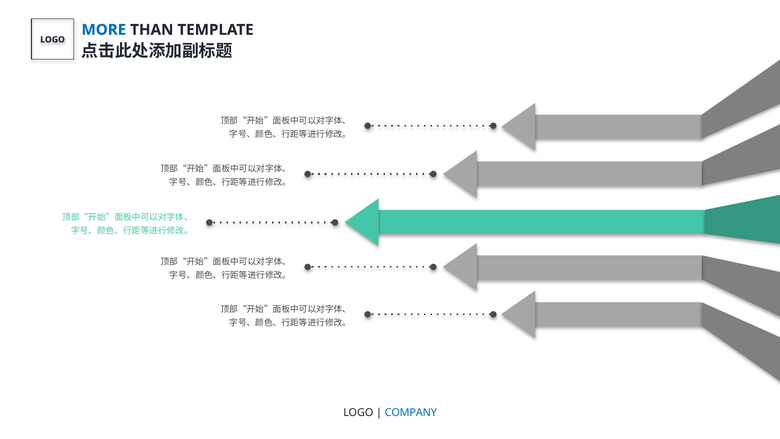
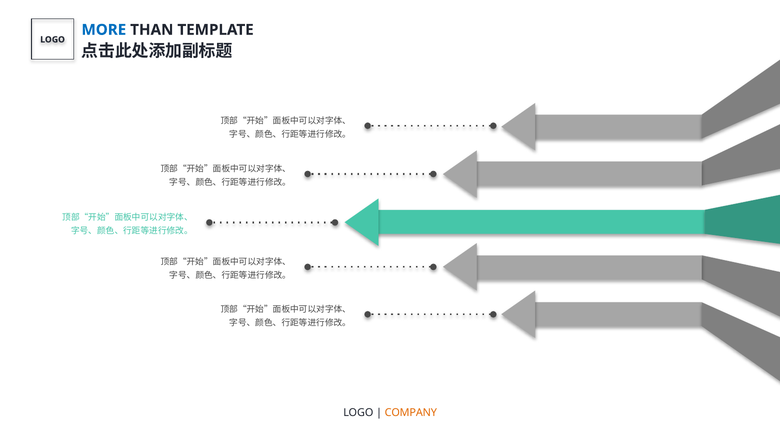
COMPANY colour: blue -> orange
